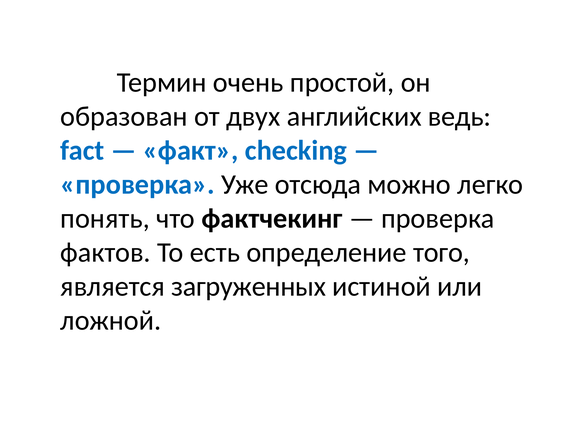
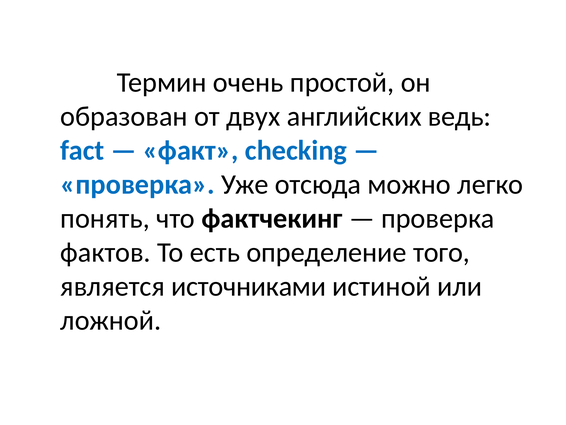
загруженных: загруженных -> источниками
